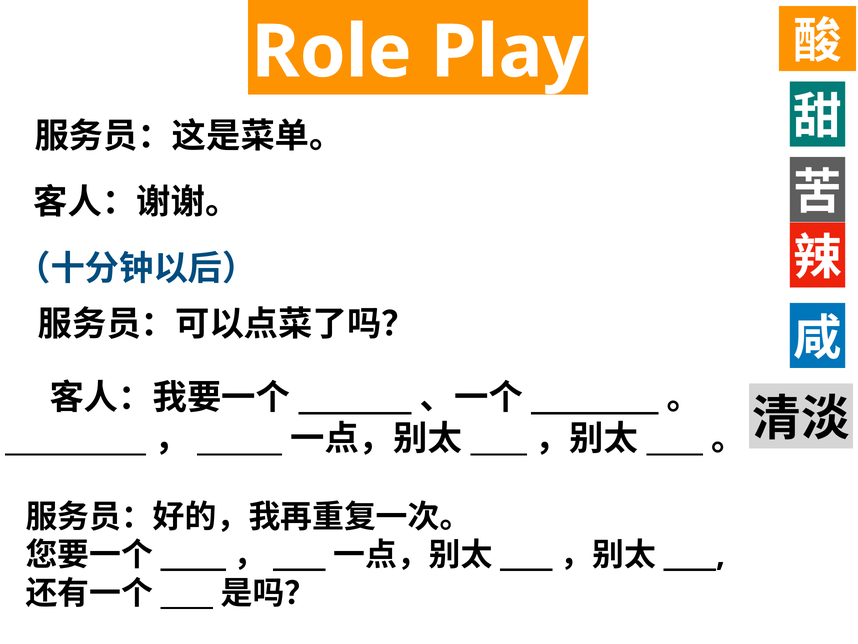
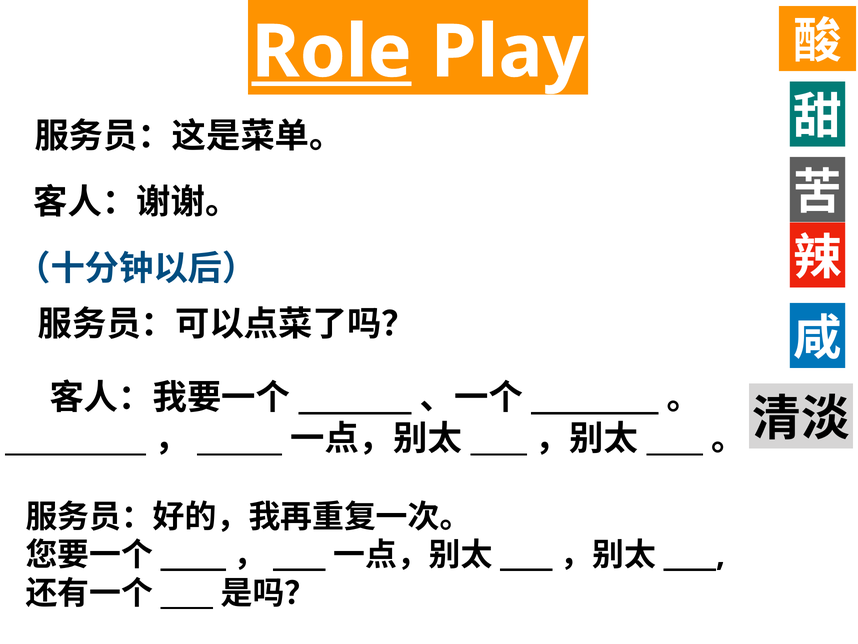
Role underline: none -> present
